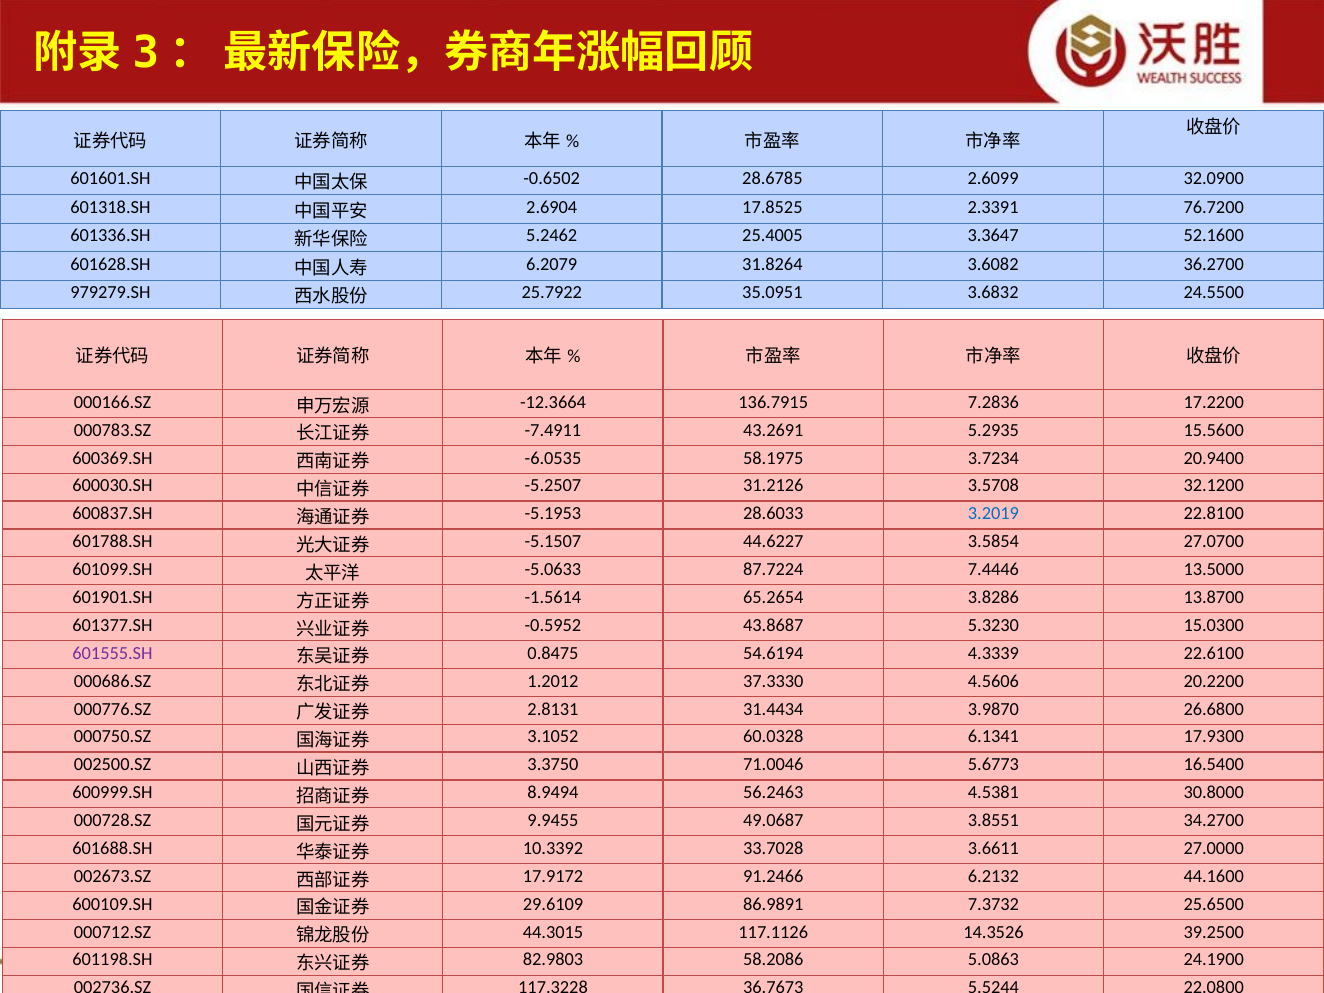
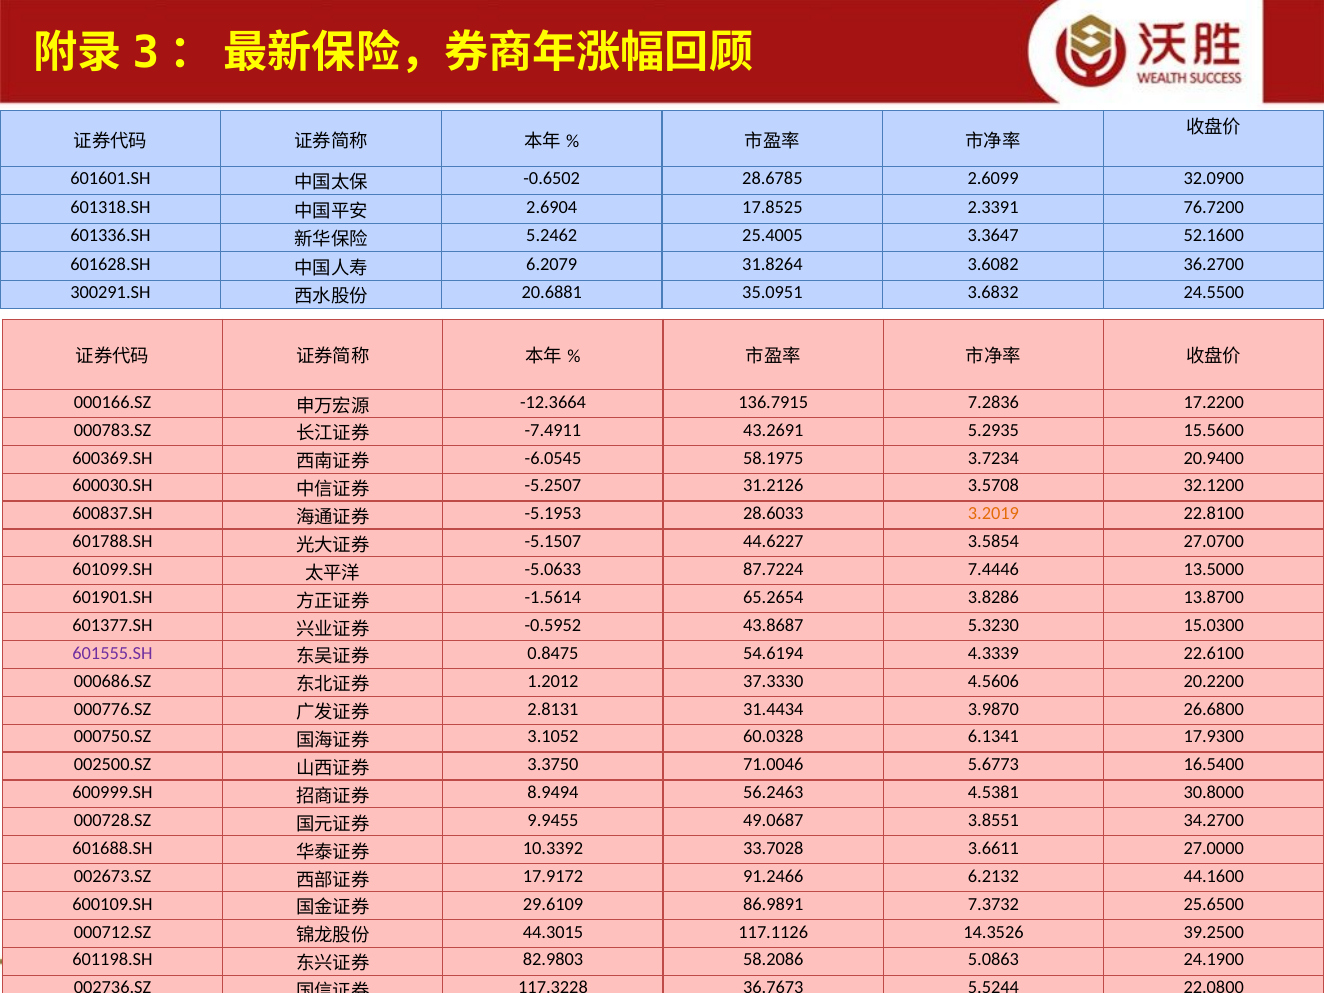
979279.SH: 979279.SH -> 300291.SH
25.7922: 25.7922 -> 20.6881
-6.0535: -6.0535 -> -6.0545
3.2019 colour: blue -> orange
